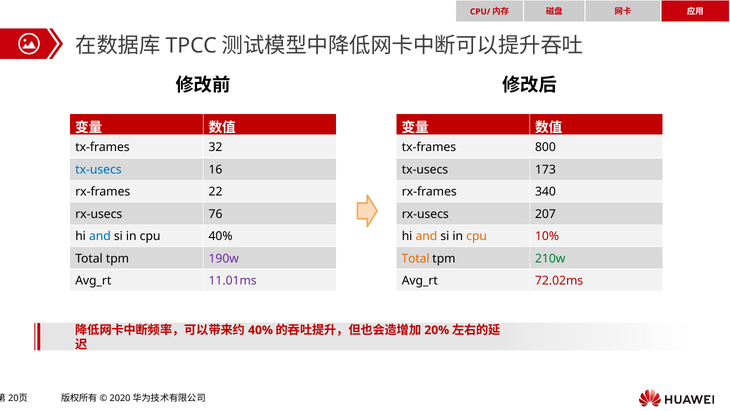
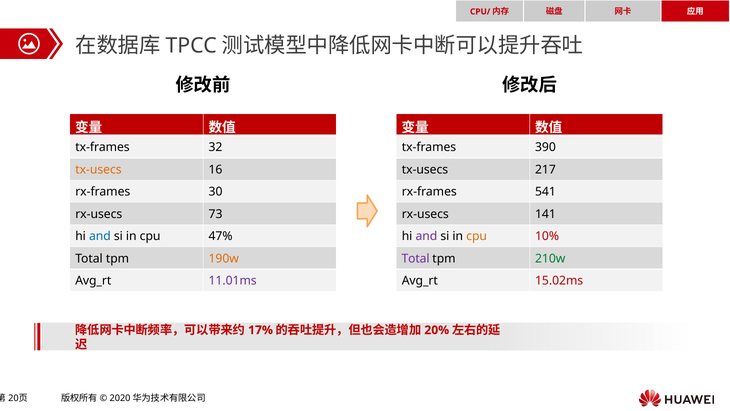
800: 800 -> 390
tx-usecs at (98, 169) colour: blue -> orange
173: 173 -> 217
22: 22 -> 30
340: 340 -> 541
76: 76 -> 73
207: 207 -> 141
cpu 40%: 40% -> 47%
and at (426, 236) colour: orange -> purple
190w colour: purple -> orange
Total at (416, 258) colour: orange -> purple
72.02ms: 72.02ms -> 15.02ms
40% at (260, 330): 40% -> 17%
